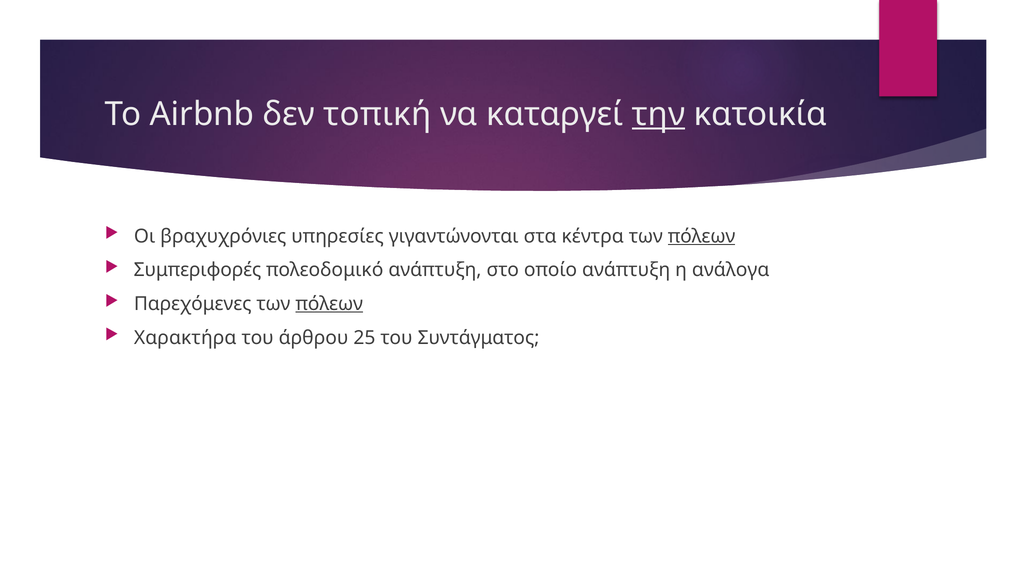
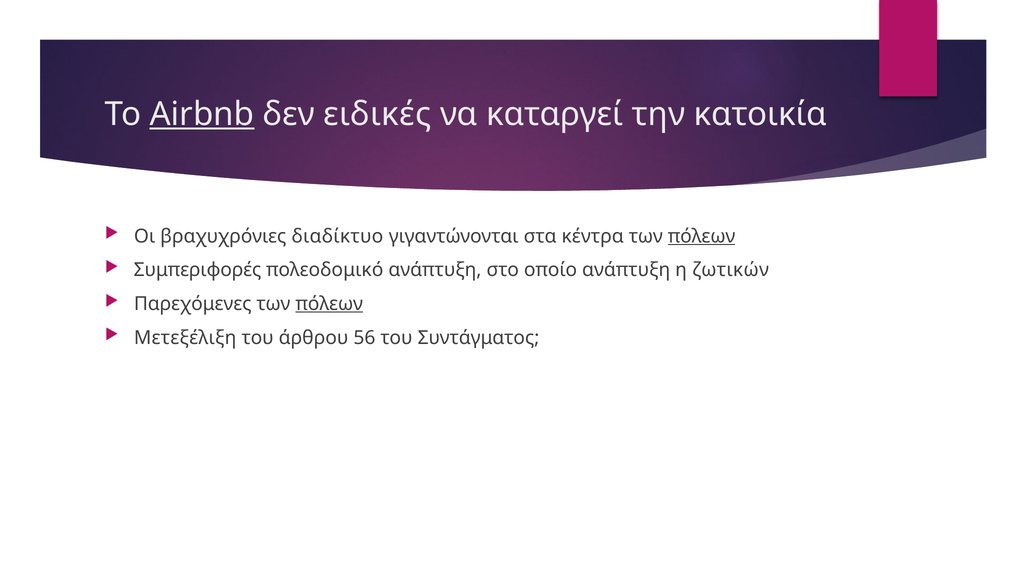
Airbnb underline: none -> present
τοπική: τοπική -> ειδικές
την underline: present -> none
υπηρεσίες: υπηρεσίες -> διαδίκτυο
ανάλογα: ανάλογα -> ζωτικών
Χαρακτήρα: Χαρακτήρα -> Μετεξέλιξη
25: 25 -> 56
